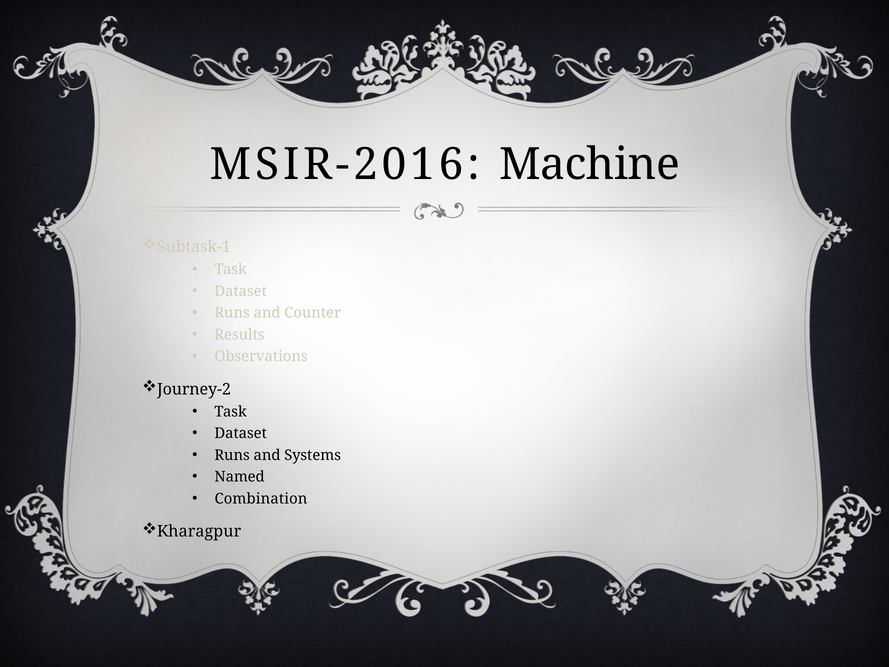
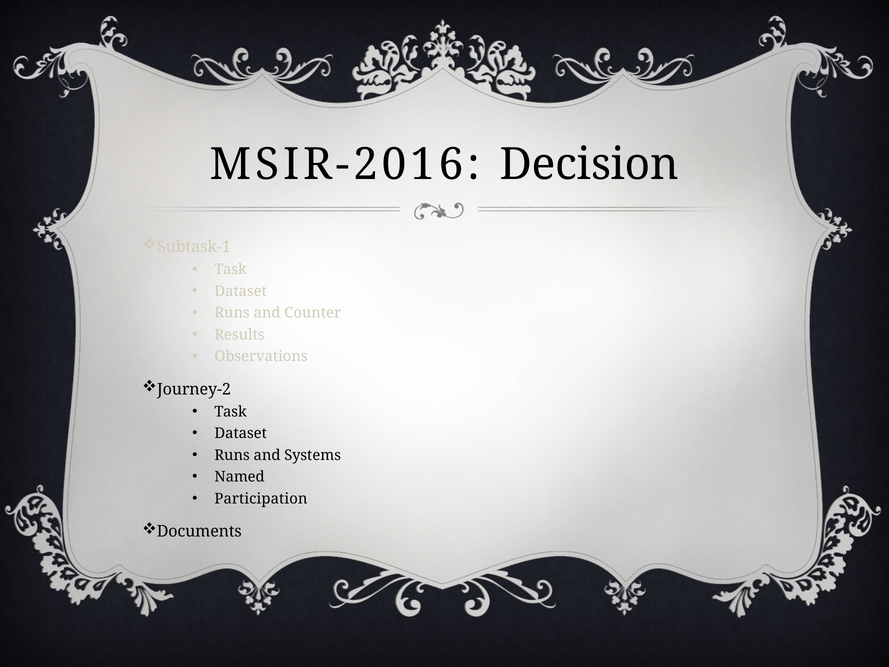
Machine: Machine -> Decision
Combination: Combination -> Participation
Kharagpur: Kharagpur -> Documents
